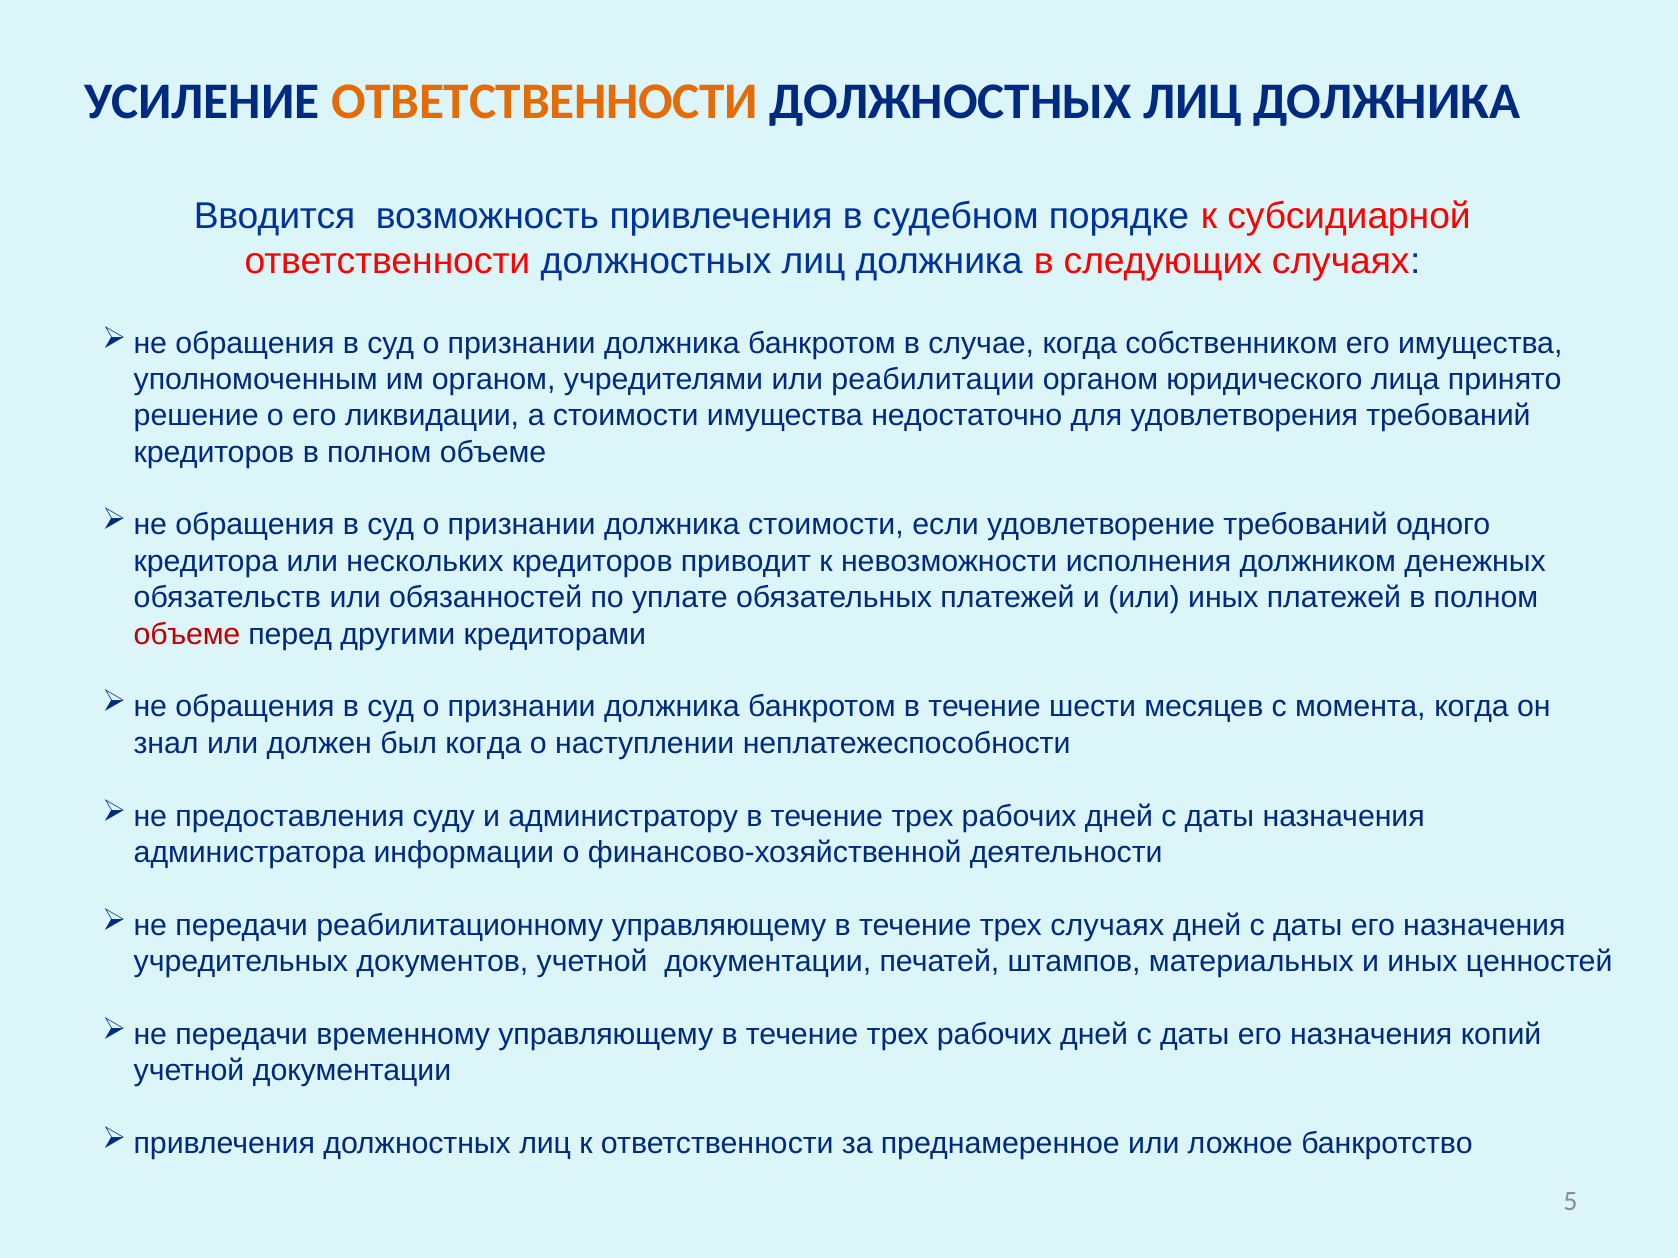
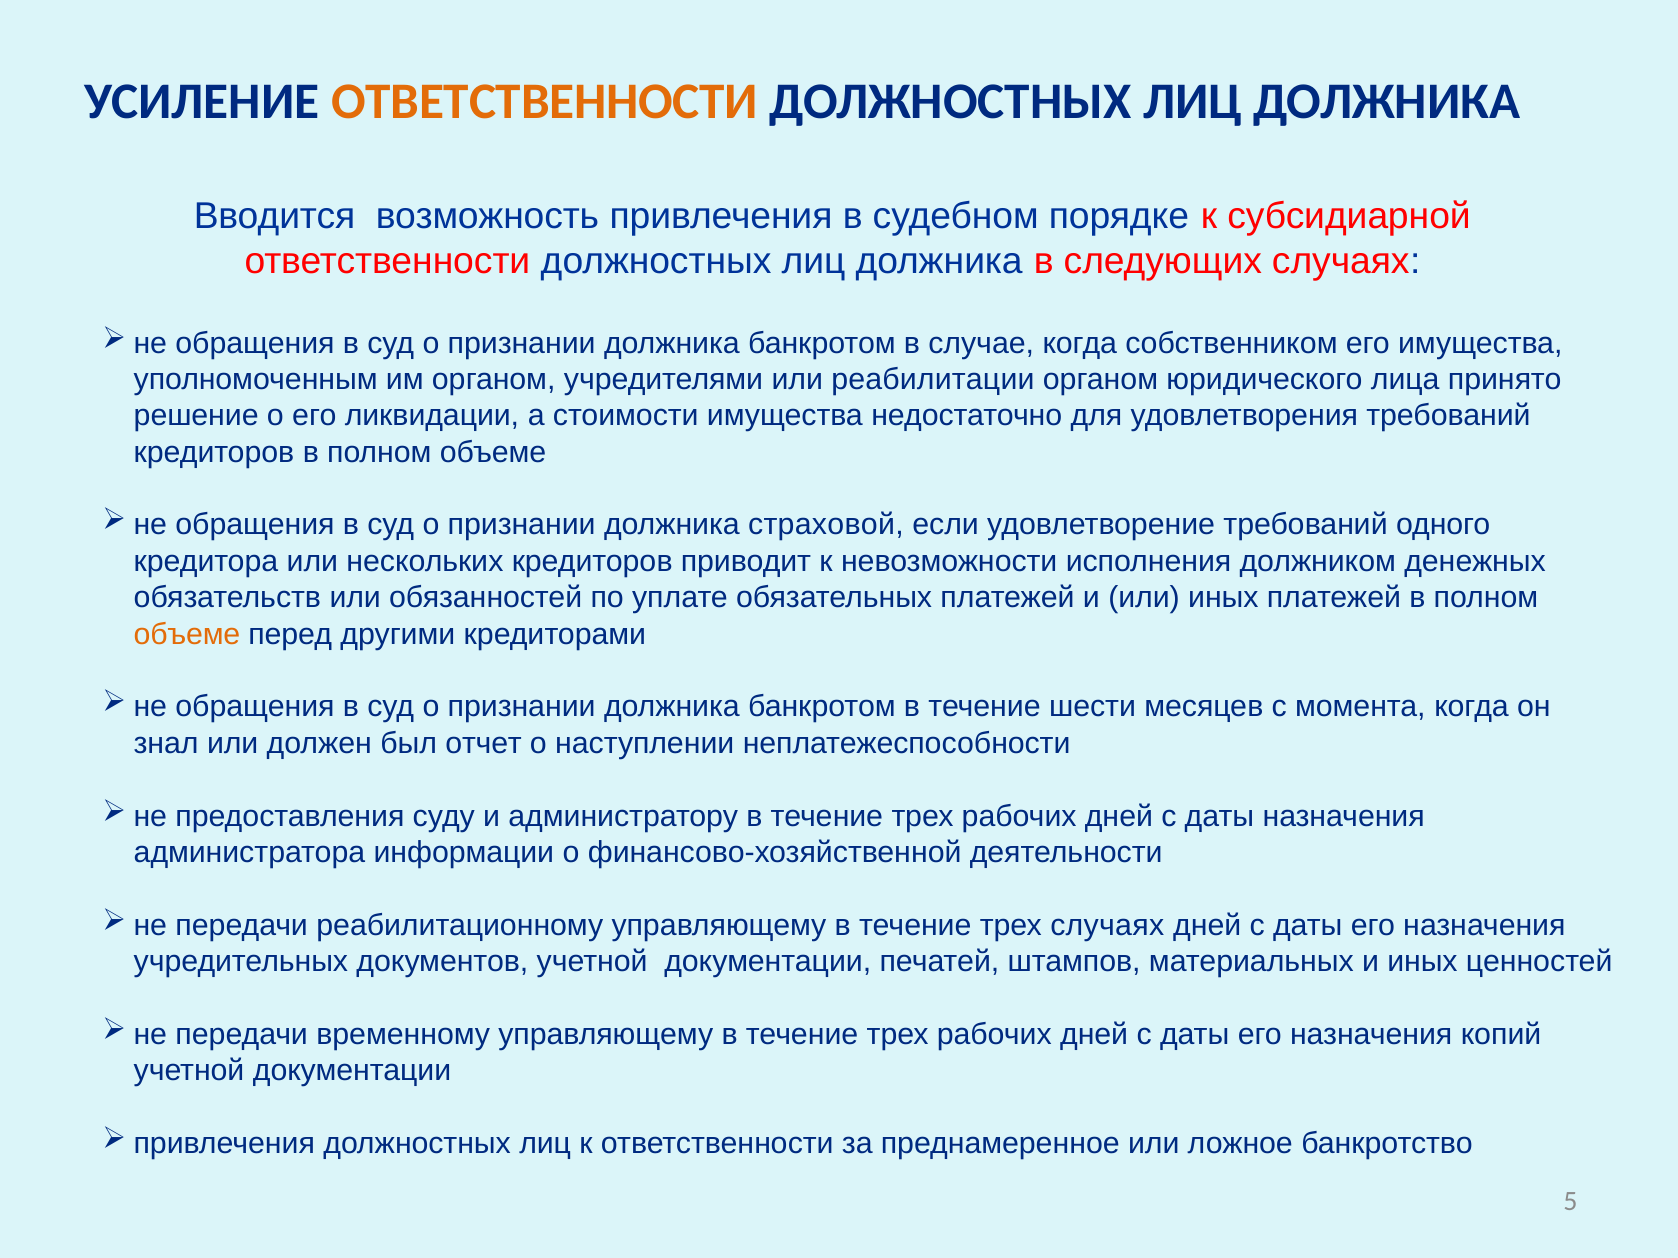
должника стоимости: стоимости -> страховой
объеме at (187, 634) colour: red -> orange
был когда: когда -> отчет
